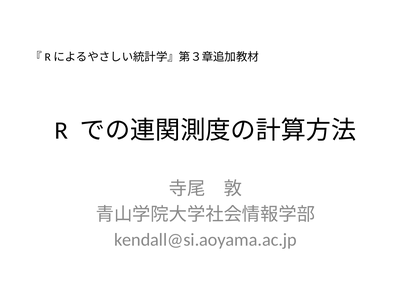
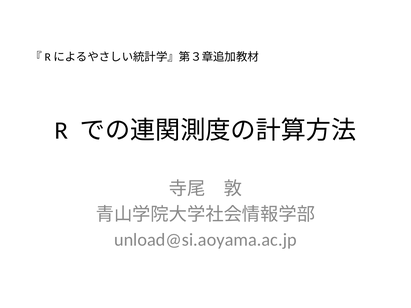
kendall@si.aoyama.ac.jp: kendall@si.aoyama.ac.jp -> unload@si.aoyama.ac.jp
